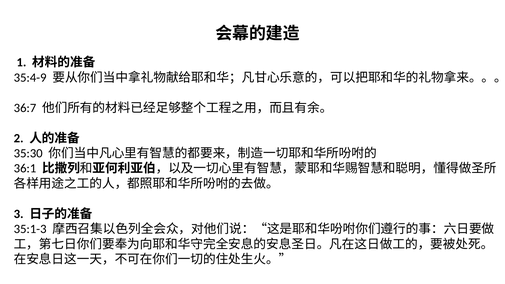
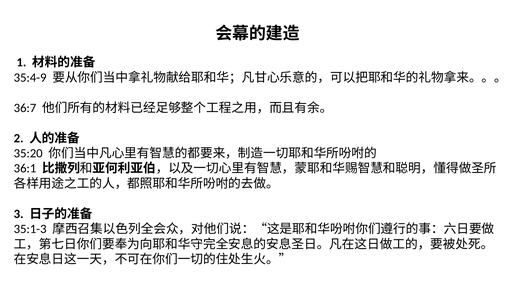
35:30: 35:30 -> 35:20
